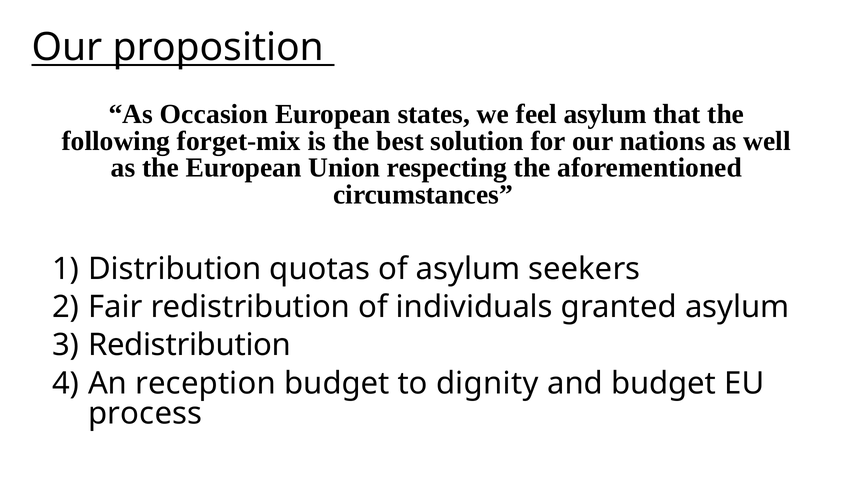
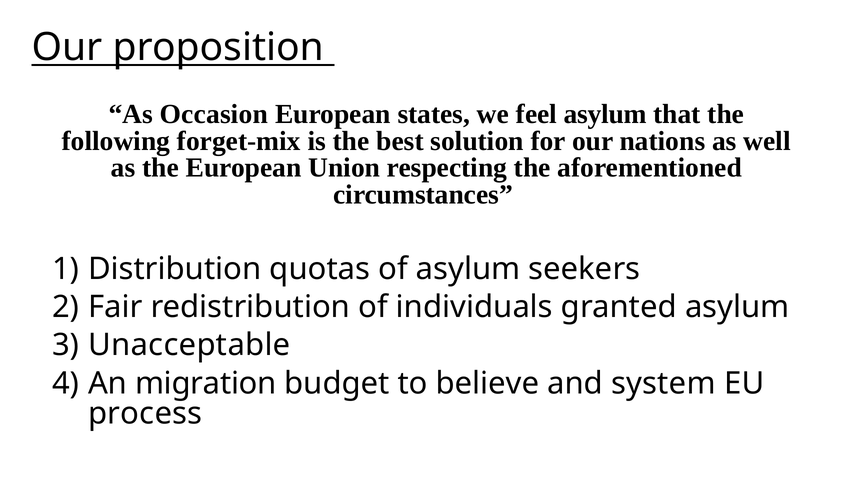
Redistribution at (190, 345): Redistribution -> Unacceptable
reception: reception -> migration
dignity: dignity -> believe
and budget: budget -> system
